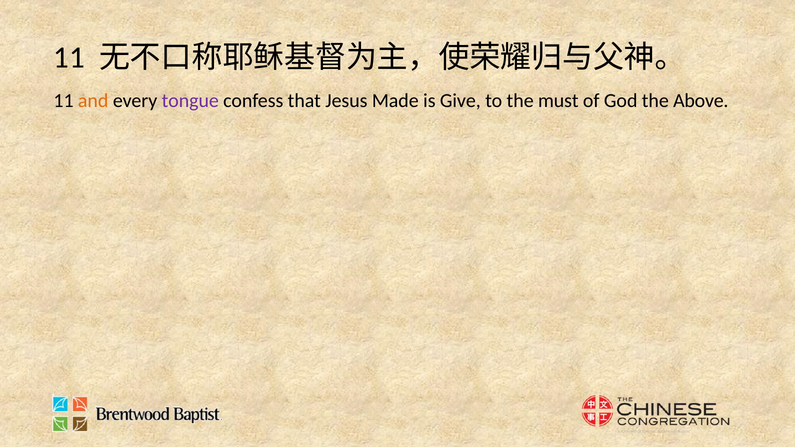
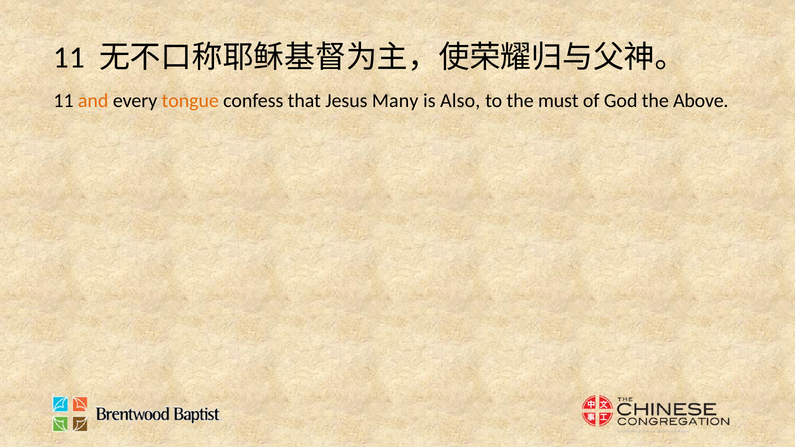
tongue colour: purple -> orange
Made: Made -> Many
Give: Give -> Also
